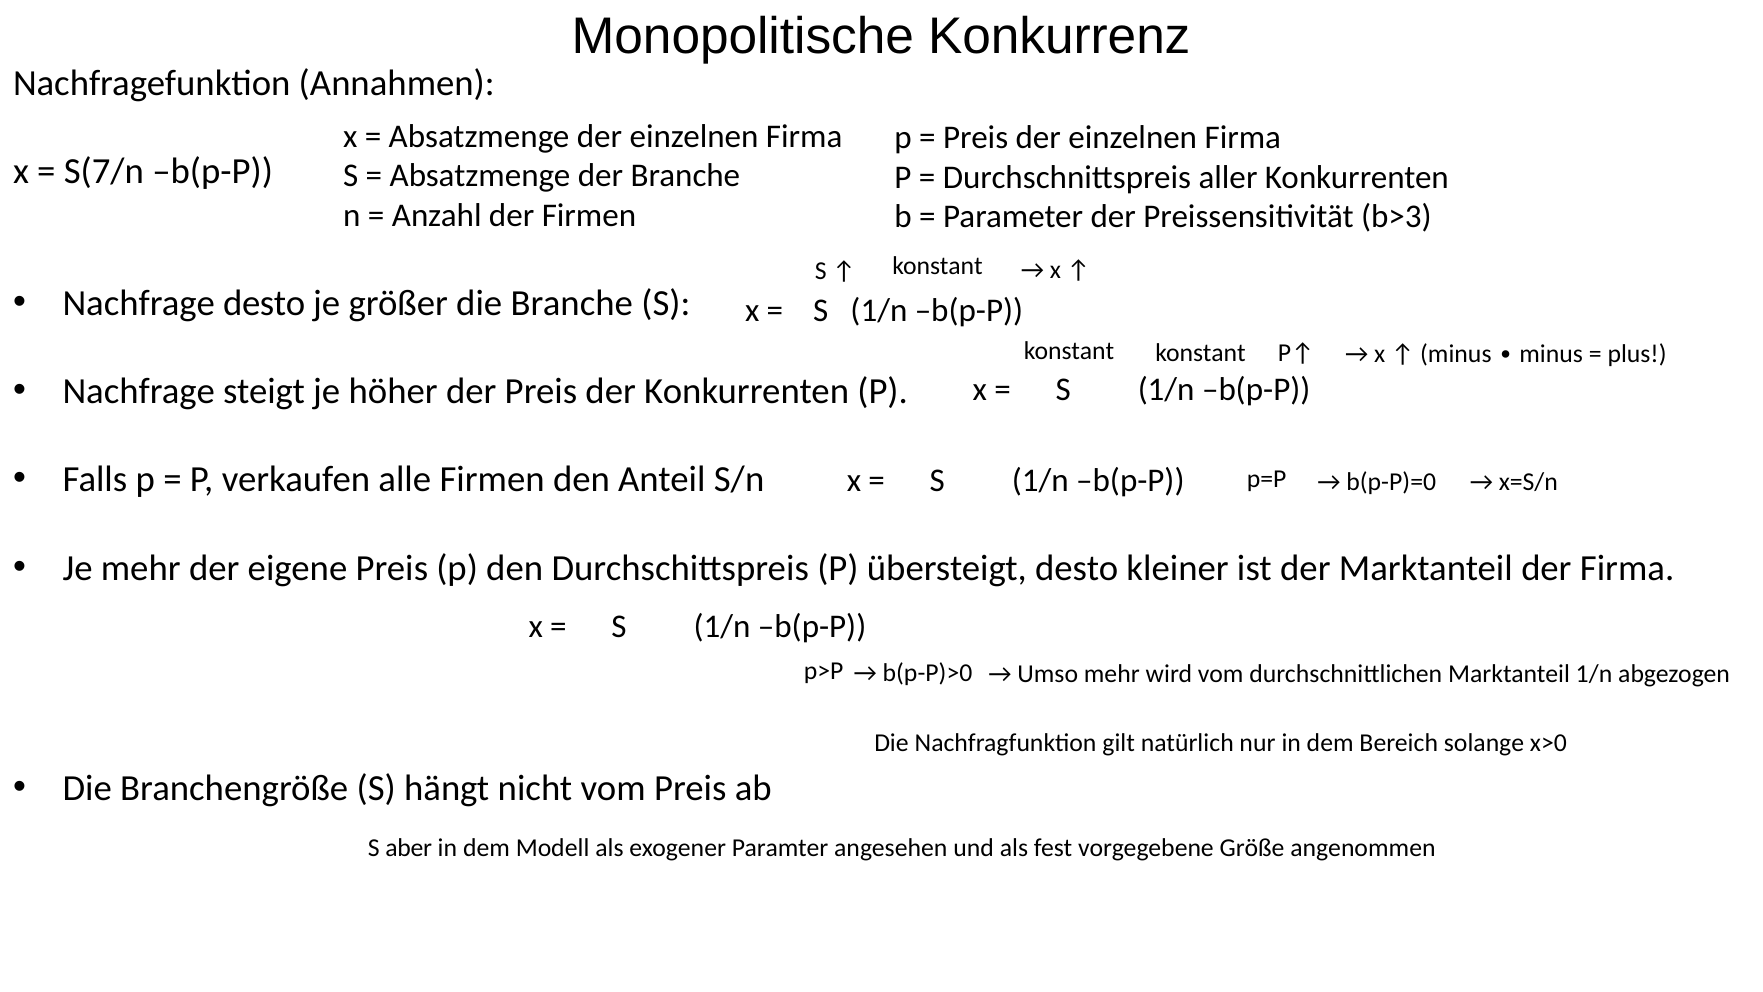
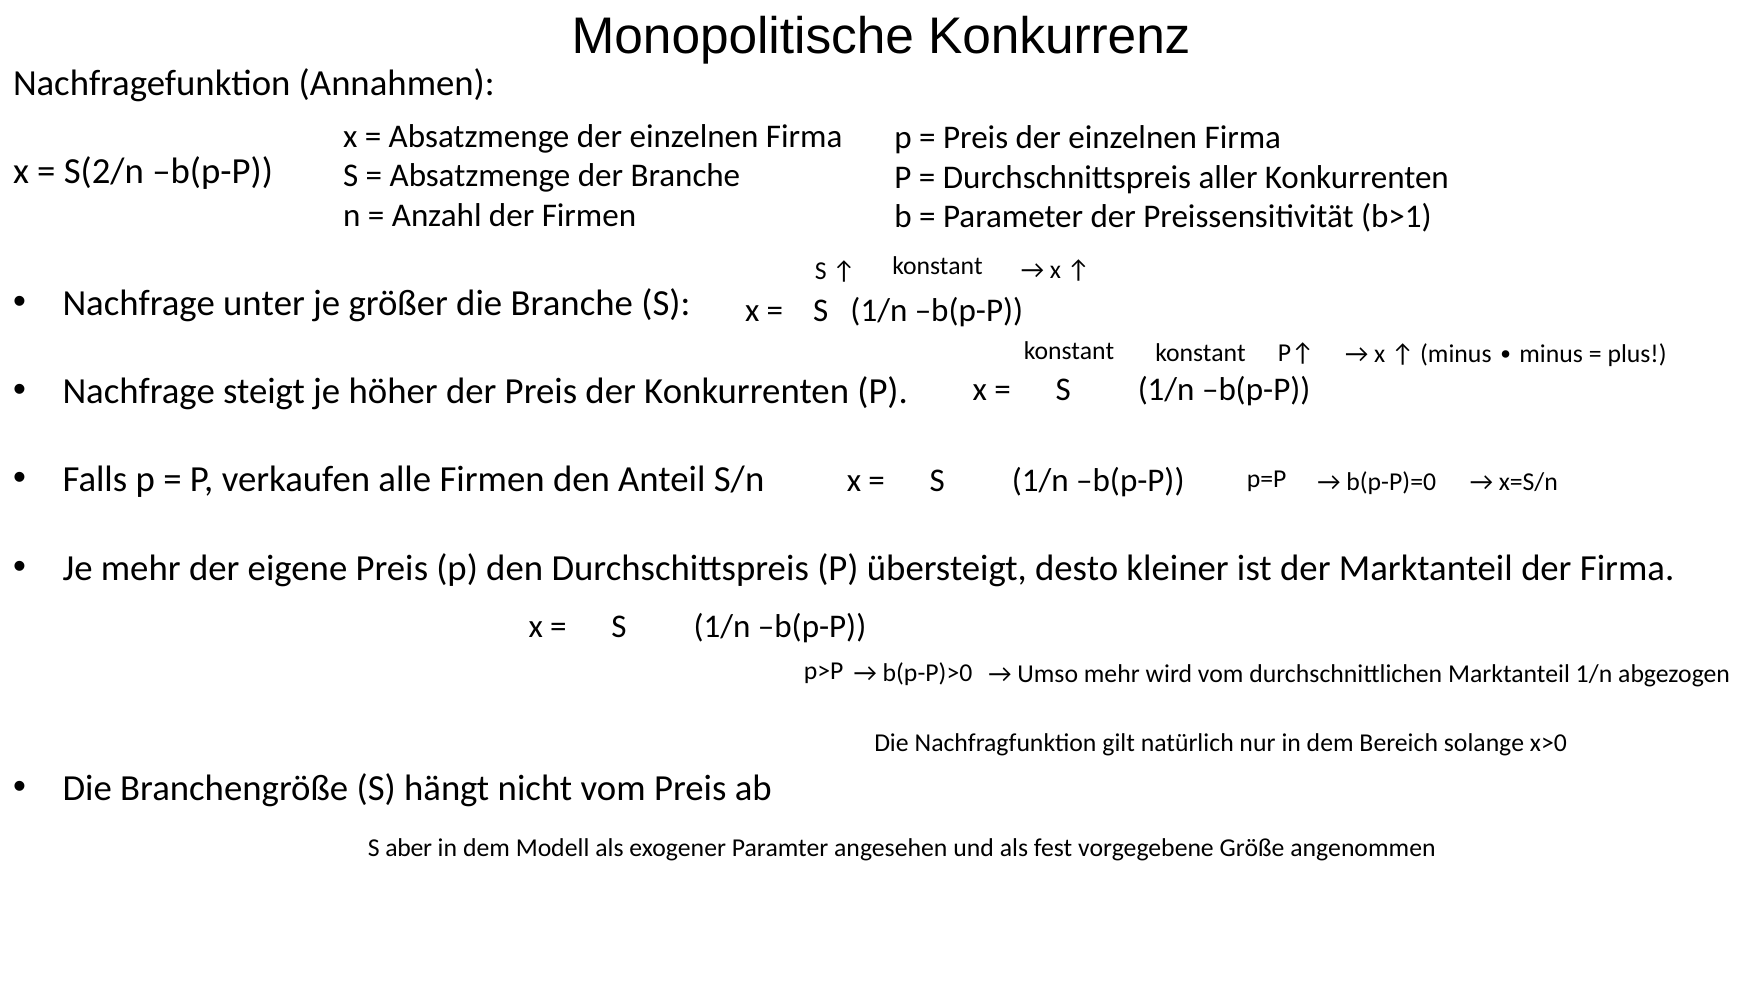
S(7/n: S(7/n -> S(2/n
b>3: b>3 -> b>1
Nachfrage desto: desto -> unter
